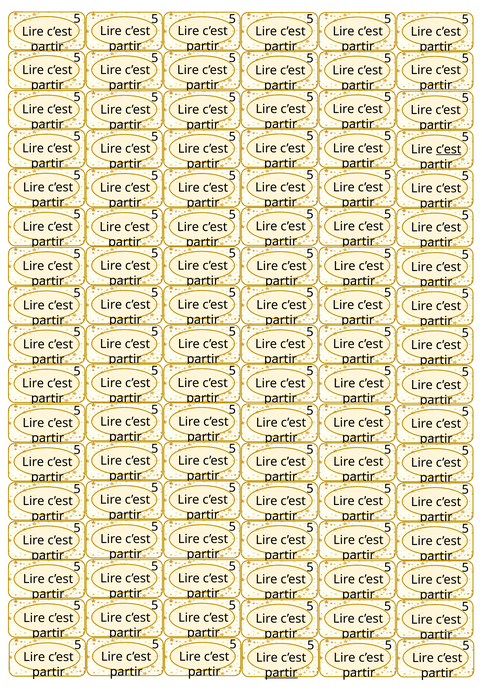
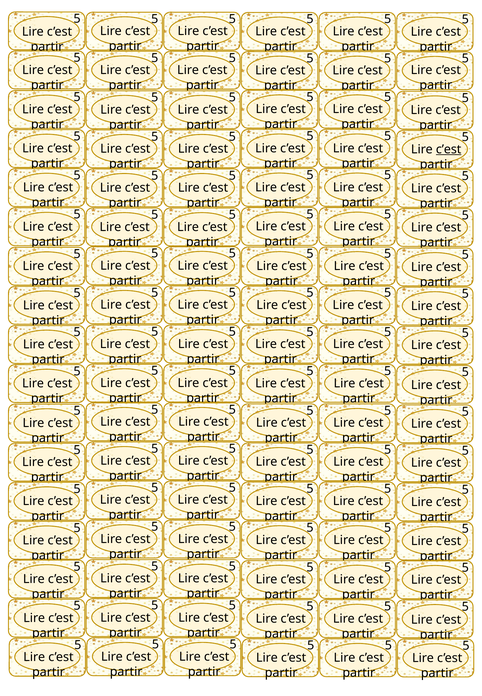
partir at (281, 673) underline: present -> none
